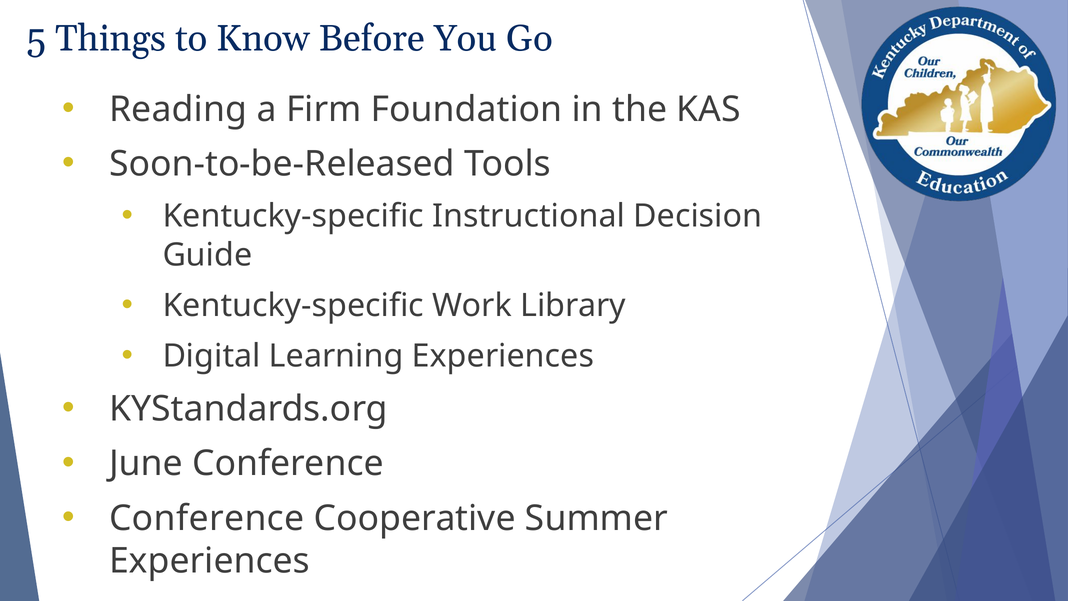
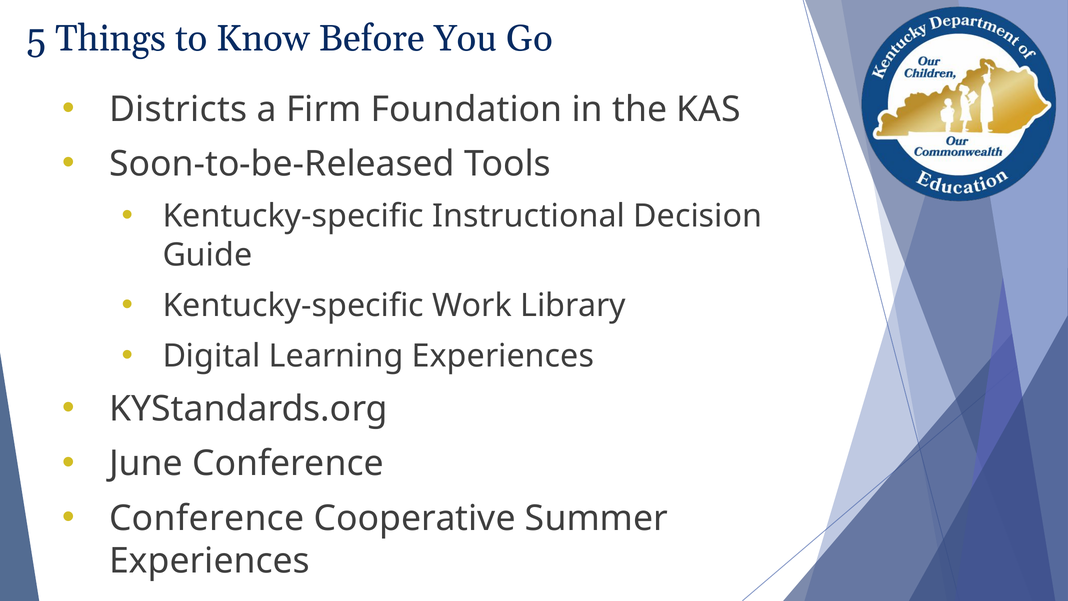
Reading: Reading -> Districts
